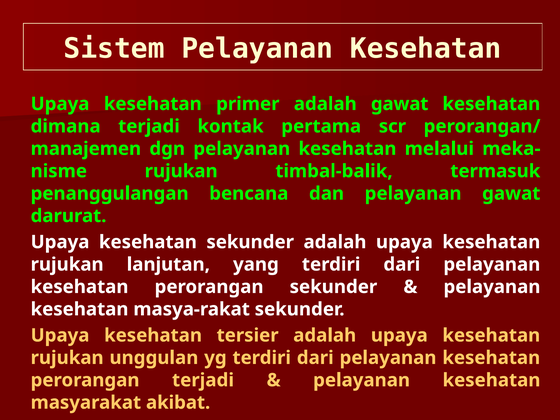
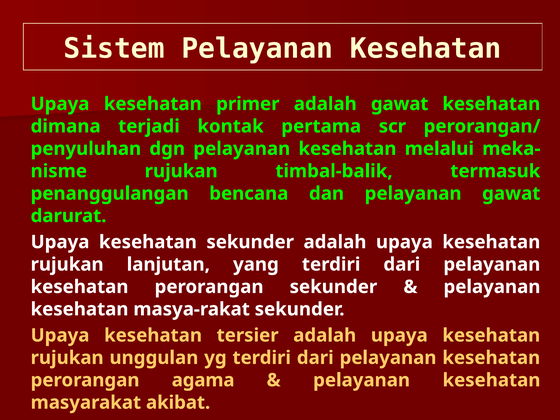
manajemen: manajemen -> penyuluhan
perorangan terjadi: terjadi -> agama
